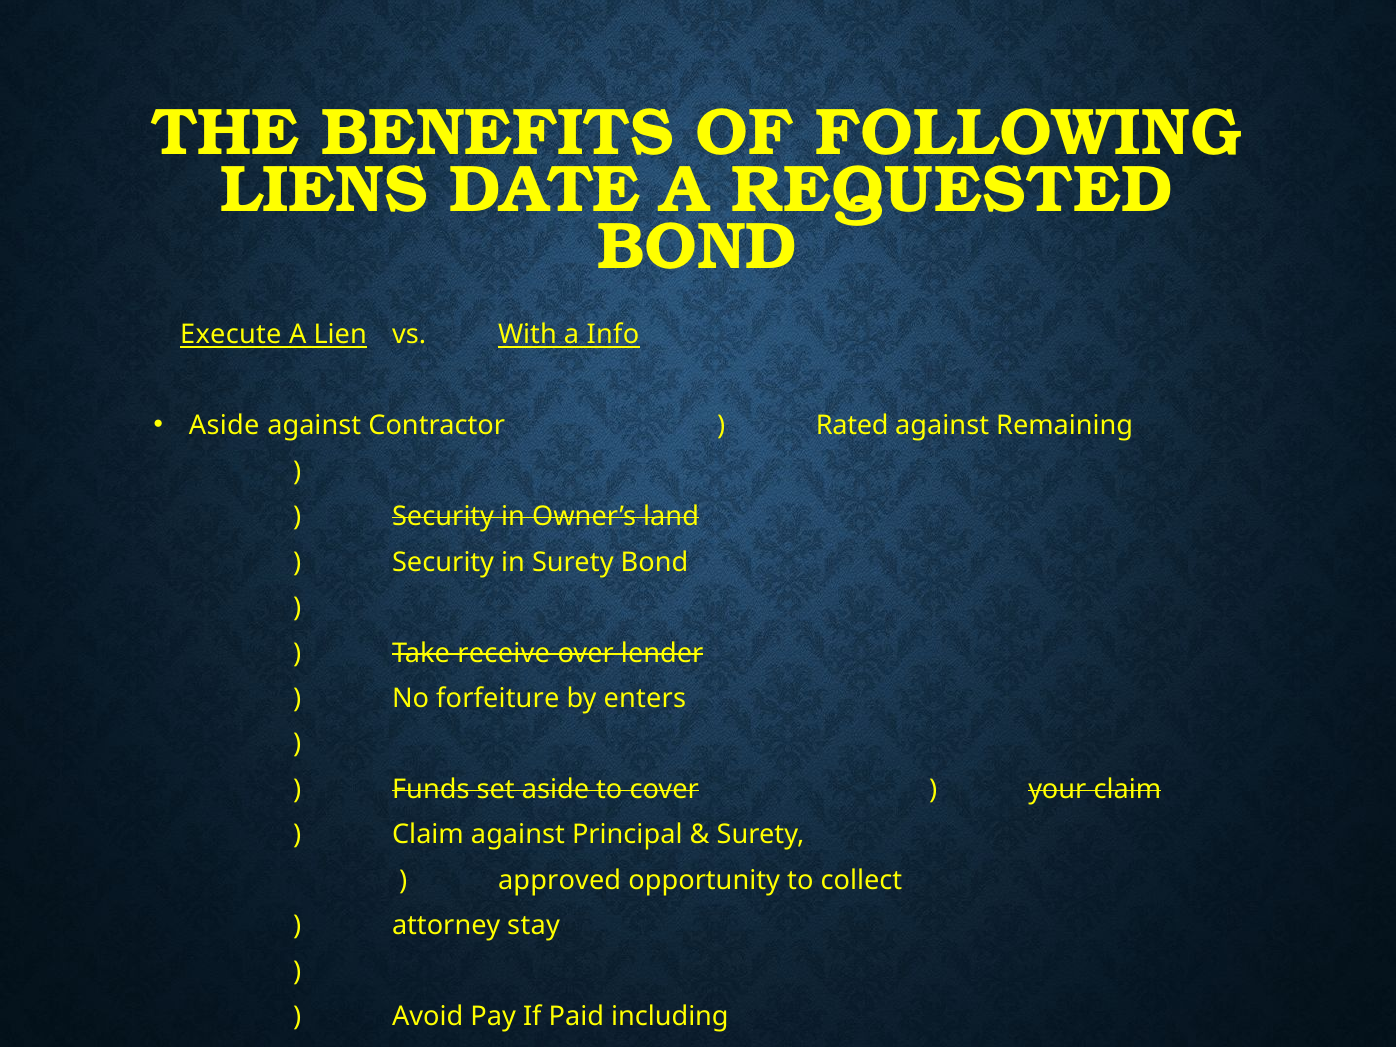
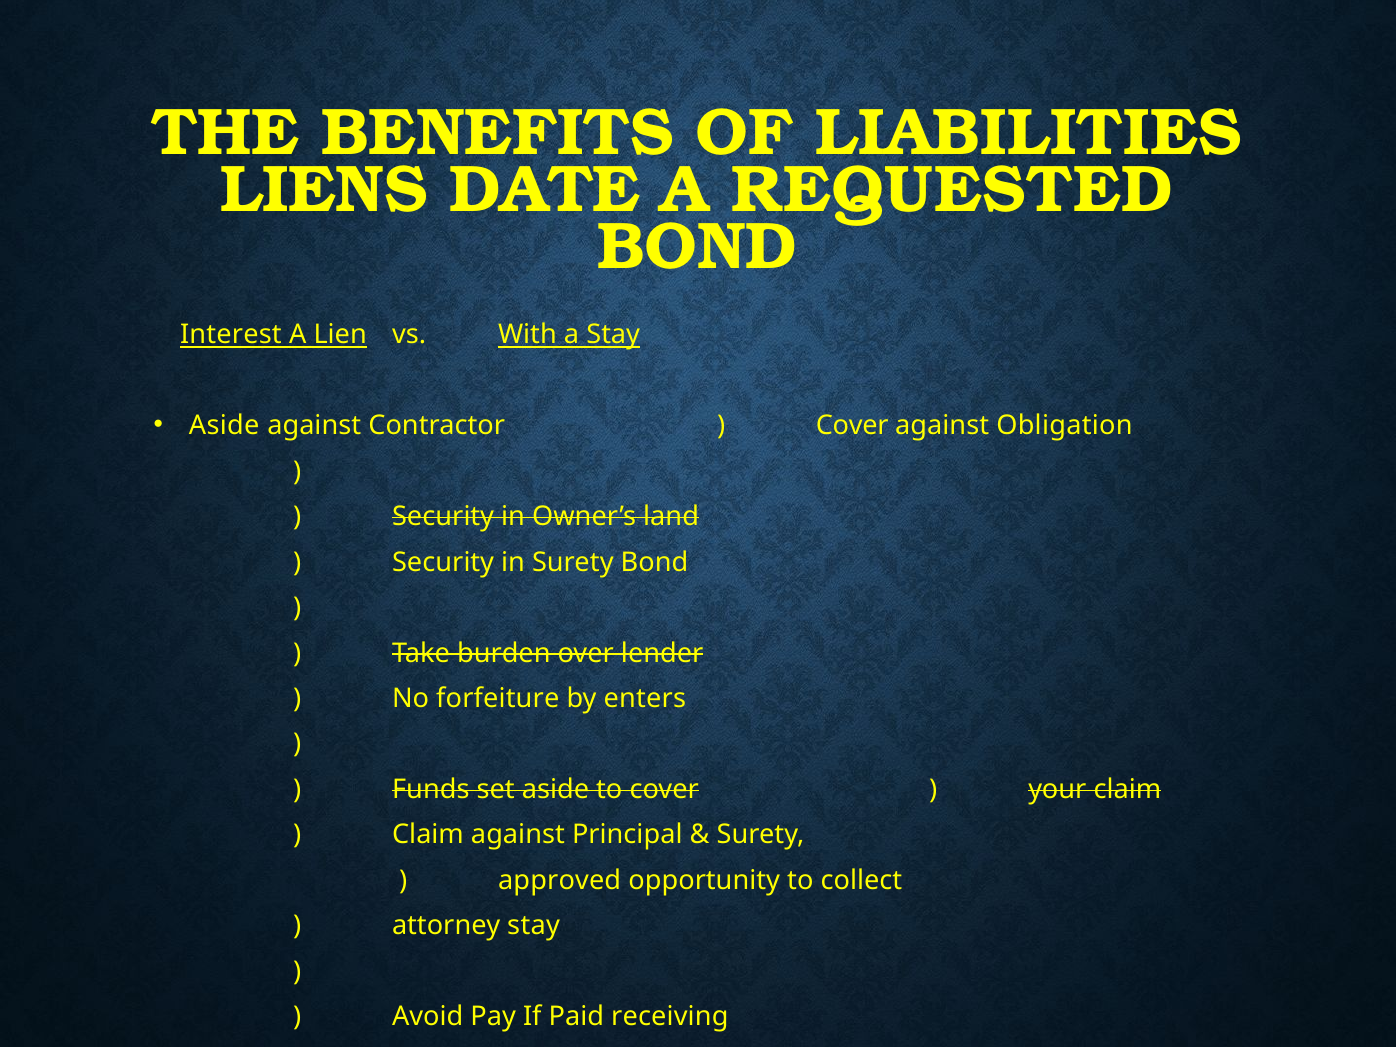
FOLLOWING: FOLLOWING -> LIABILITIES
Execute: Execute -> Interest
a Info: Info -> Stay
Rated at (852, 426): Rated -> Cover
Remaining: Remaining -> Obligation
receive: receive -> burden
including: including -> receiving
